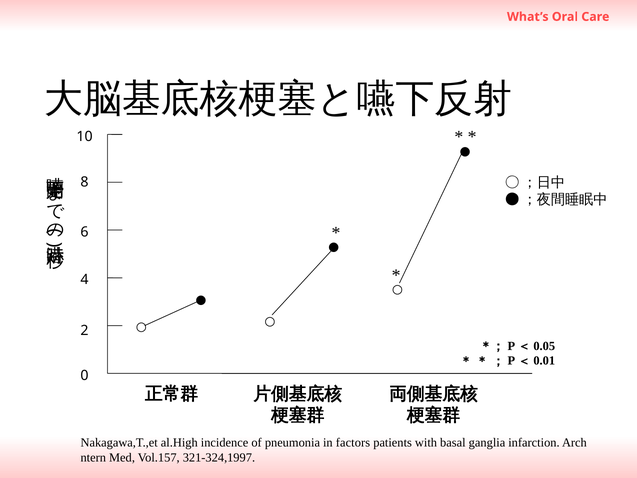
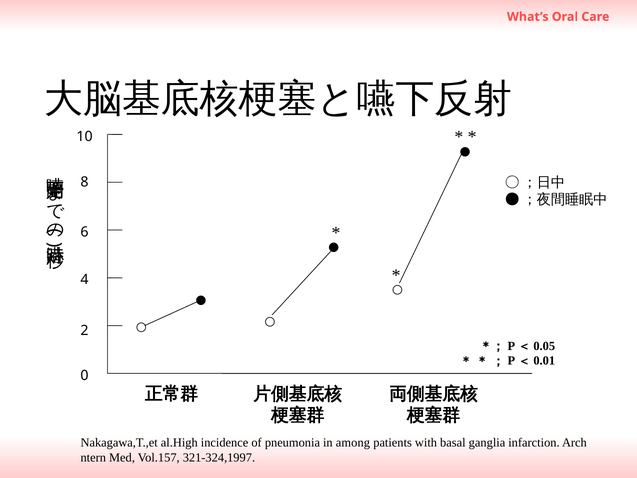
factors: factors -> among
